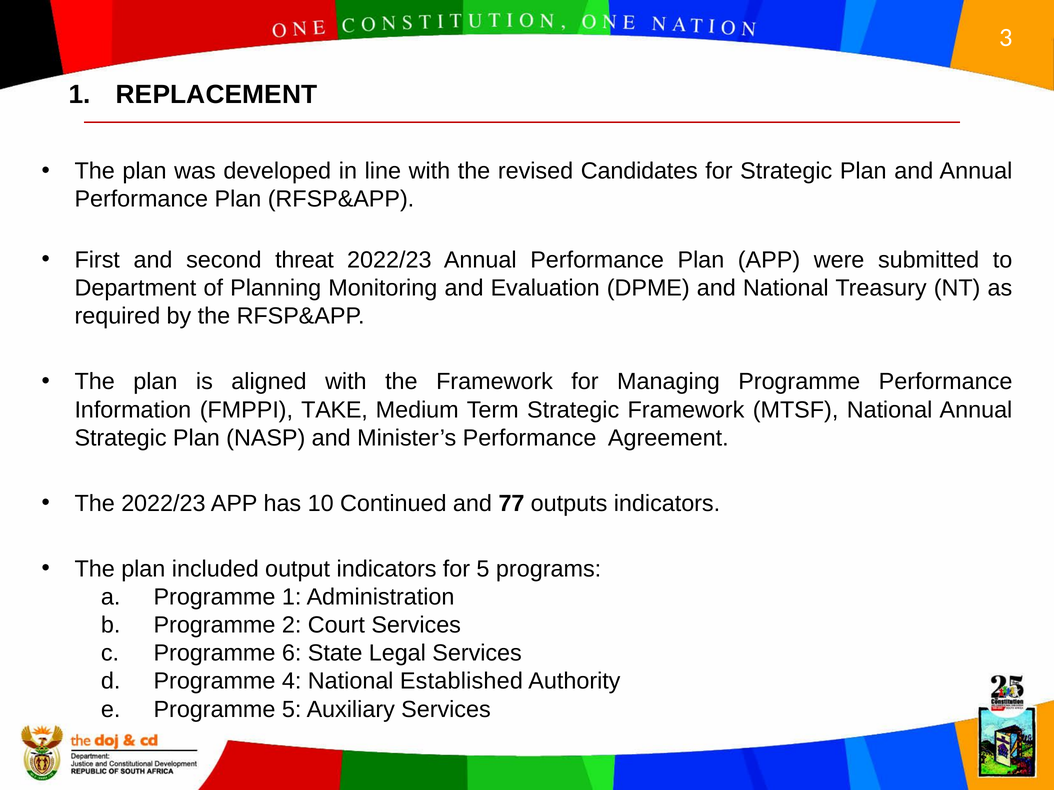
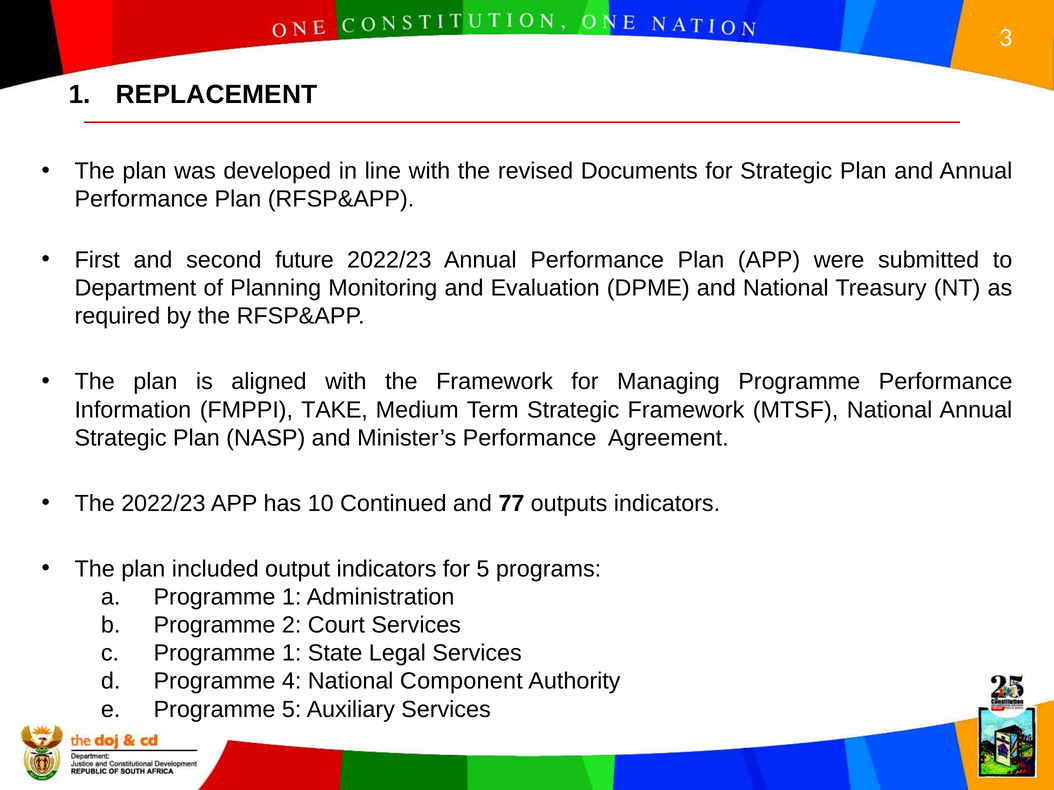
Candidates: Candidates -> Documents
threat: threat -> future
6 at (292, 654): 6 -> 1
Established: Established -> Component
